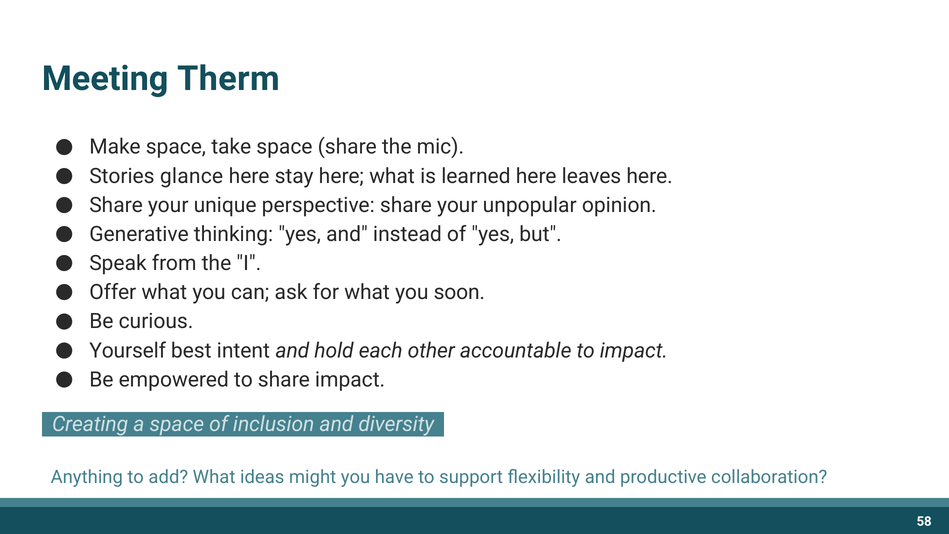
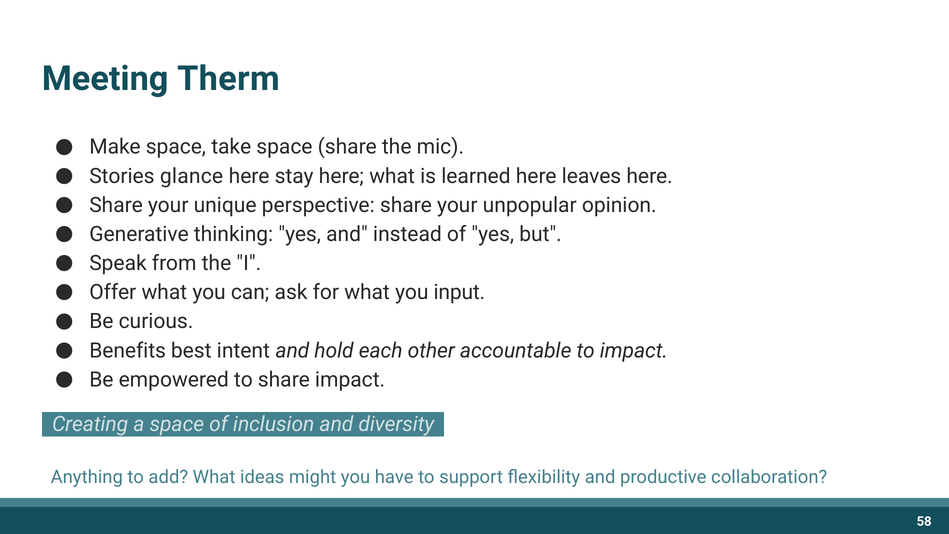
soon: soon -> input
Yourself: Yourself -> Benefits
